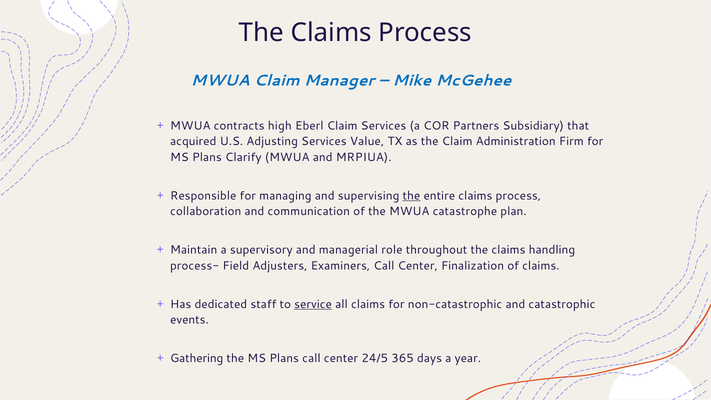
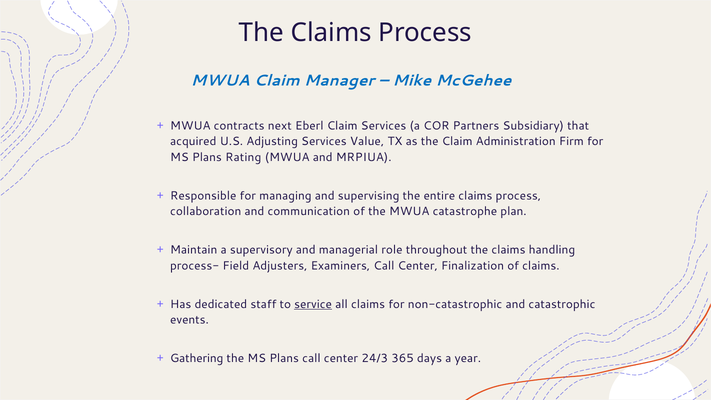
high: high -> next
Clarify: Clarify -> Rating
the at (411, 196) underline: present -> none
24/5: 24/5 -> 24/3
